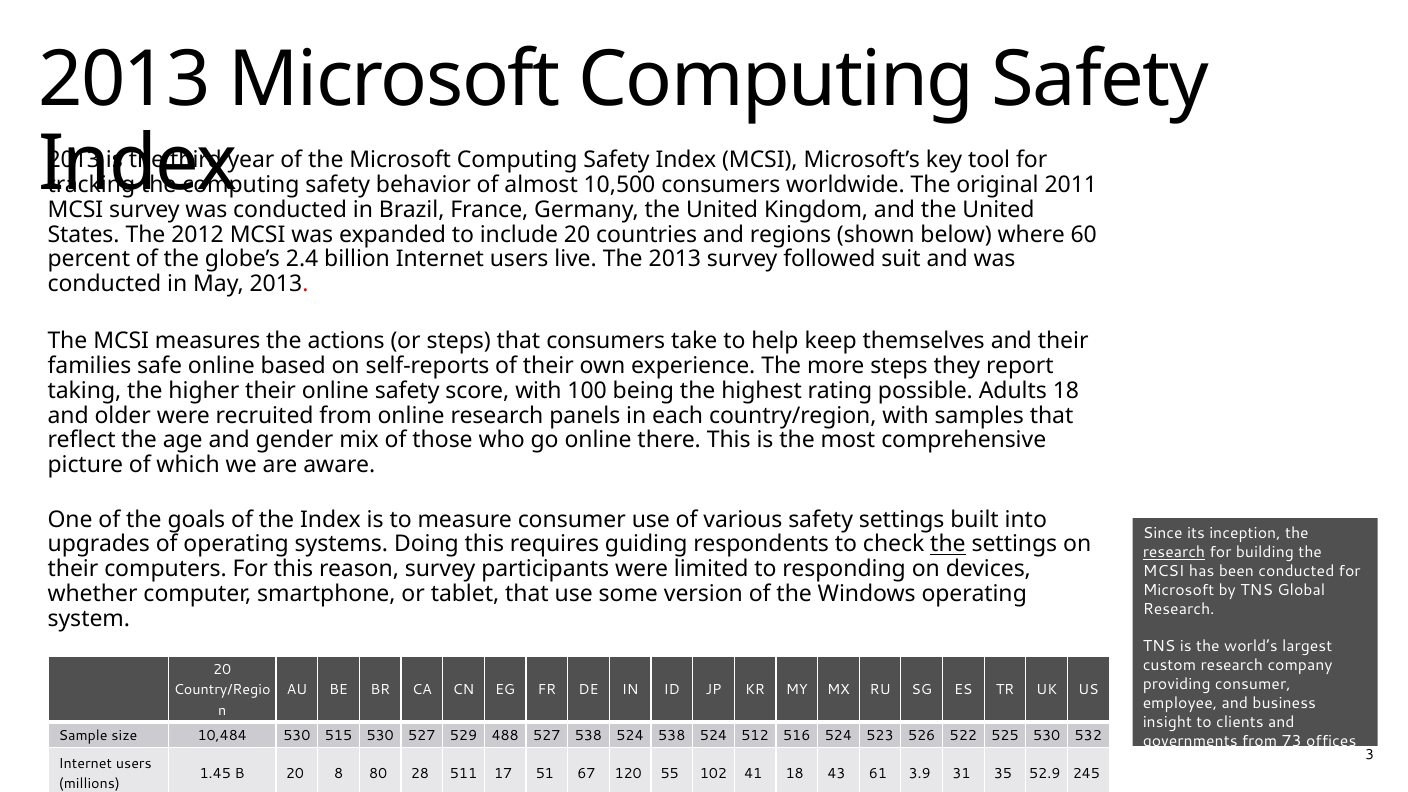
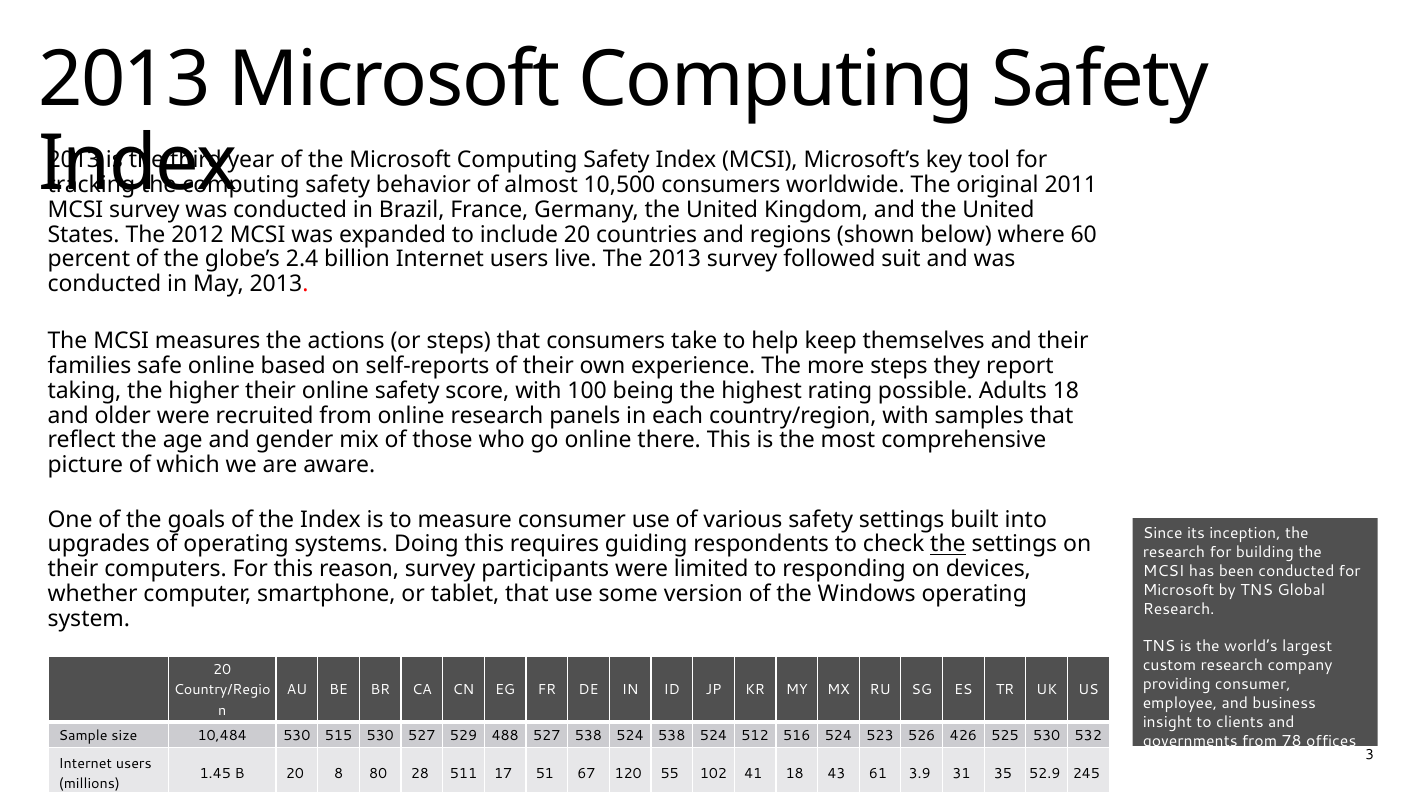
research at (1174, 553) underline: present -> none
522: 522 -> 426
73: 73 -> 78
